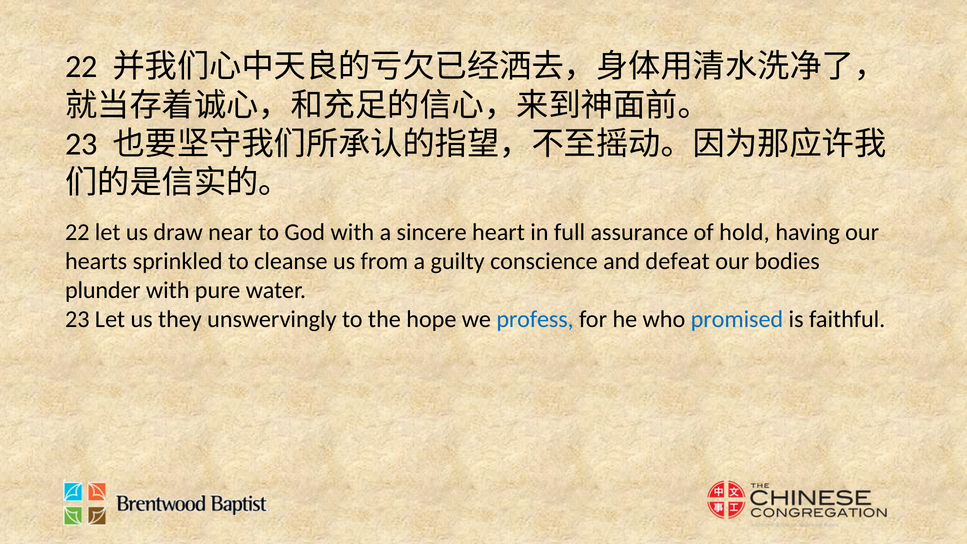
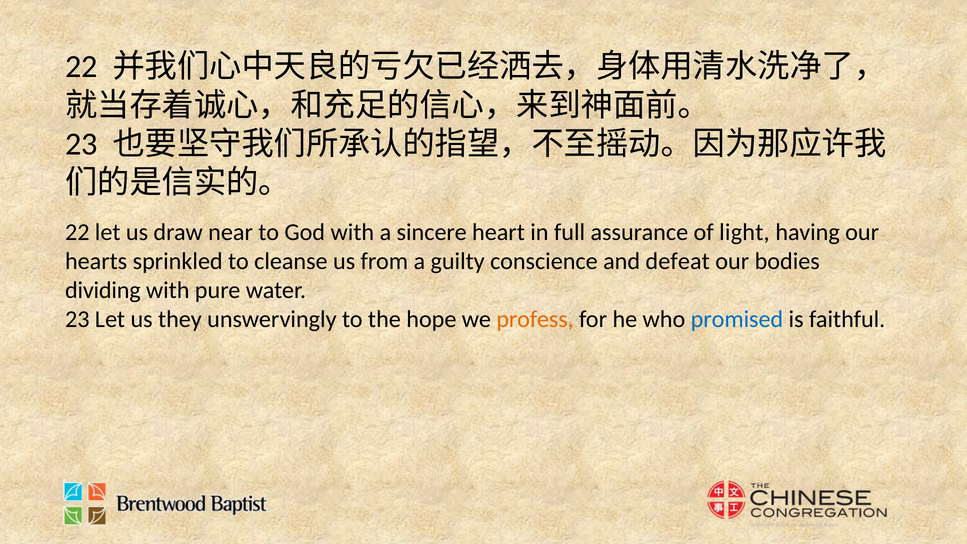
hold: hold -> light
plunder: plunder -> dividing
profess colour: blue -> orange
